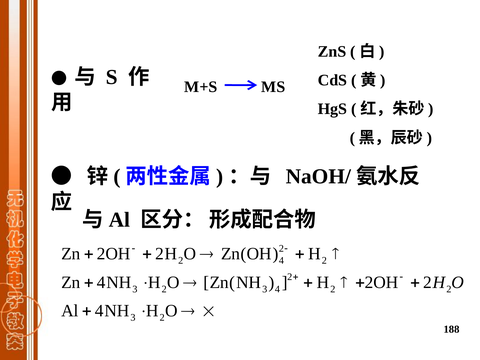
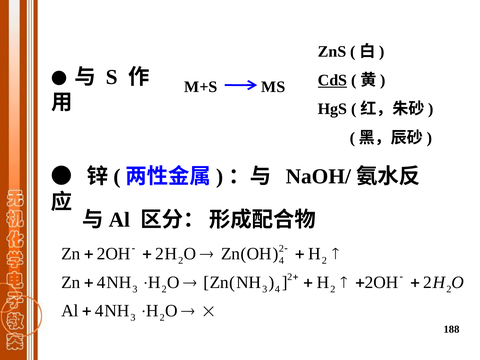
CdS underline: none -> present
